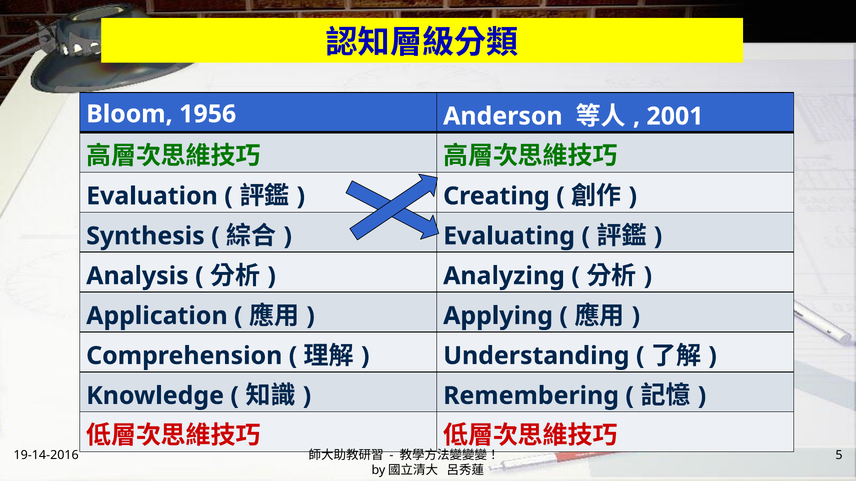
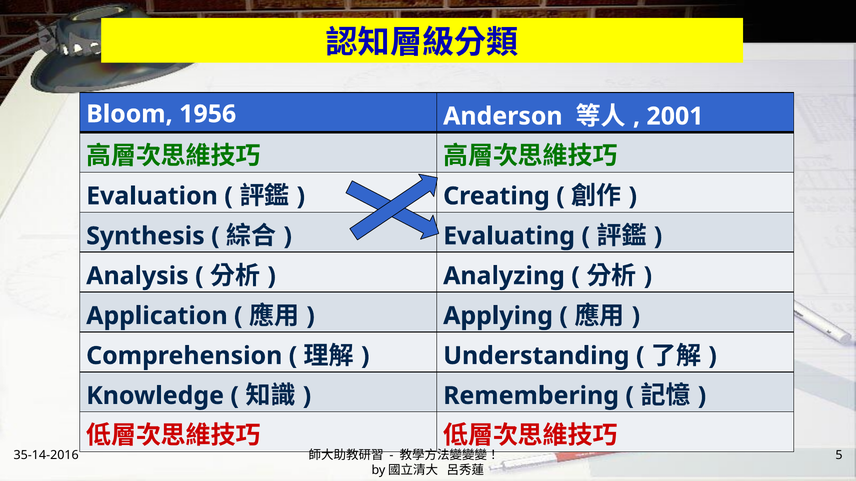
19-14-2016: 19-14-2016 -> 35-14-2016
